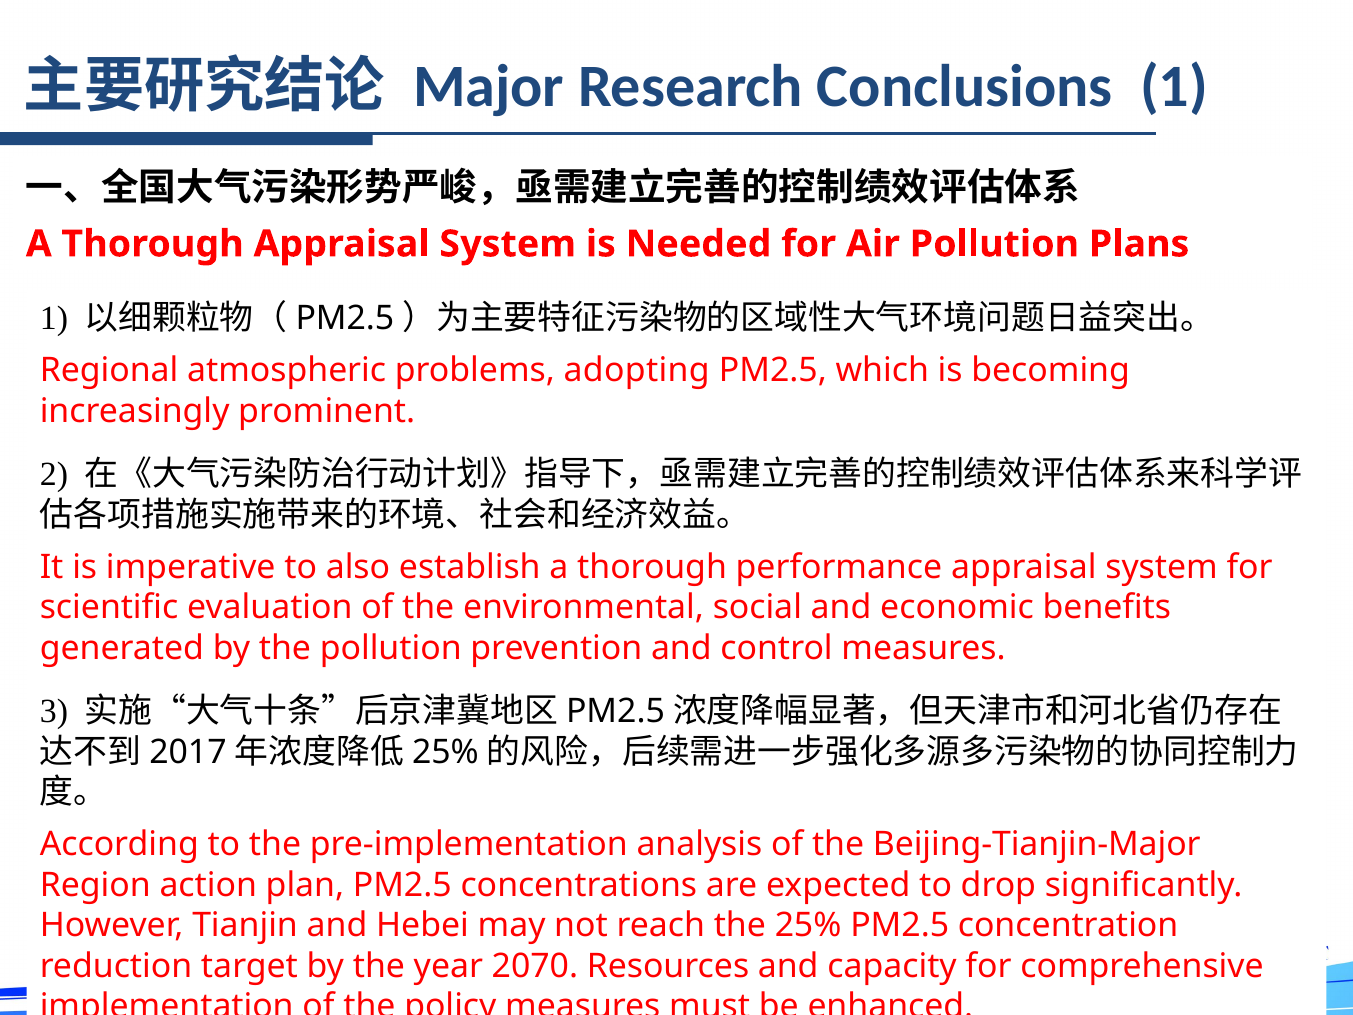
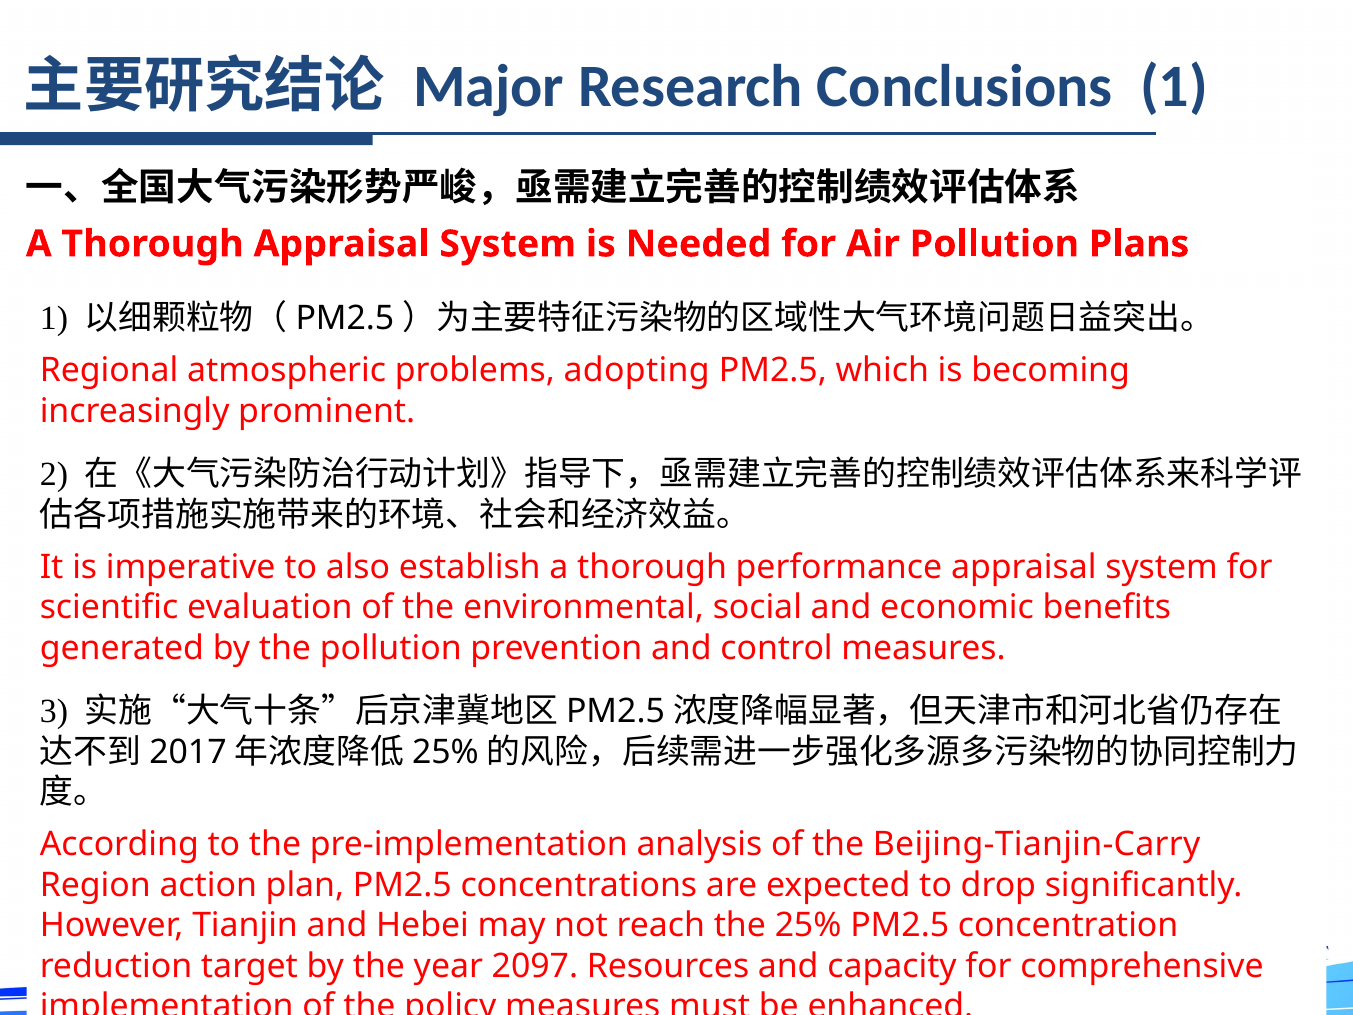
Beijing-Tianjin-Major: Beijing-Tianjin-Major -> Beijing-Tianjin-Carry
2070: 2070 -> 2097
